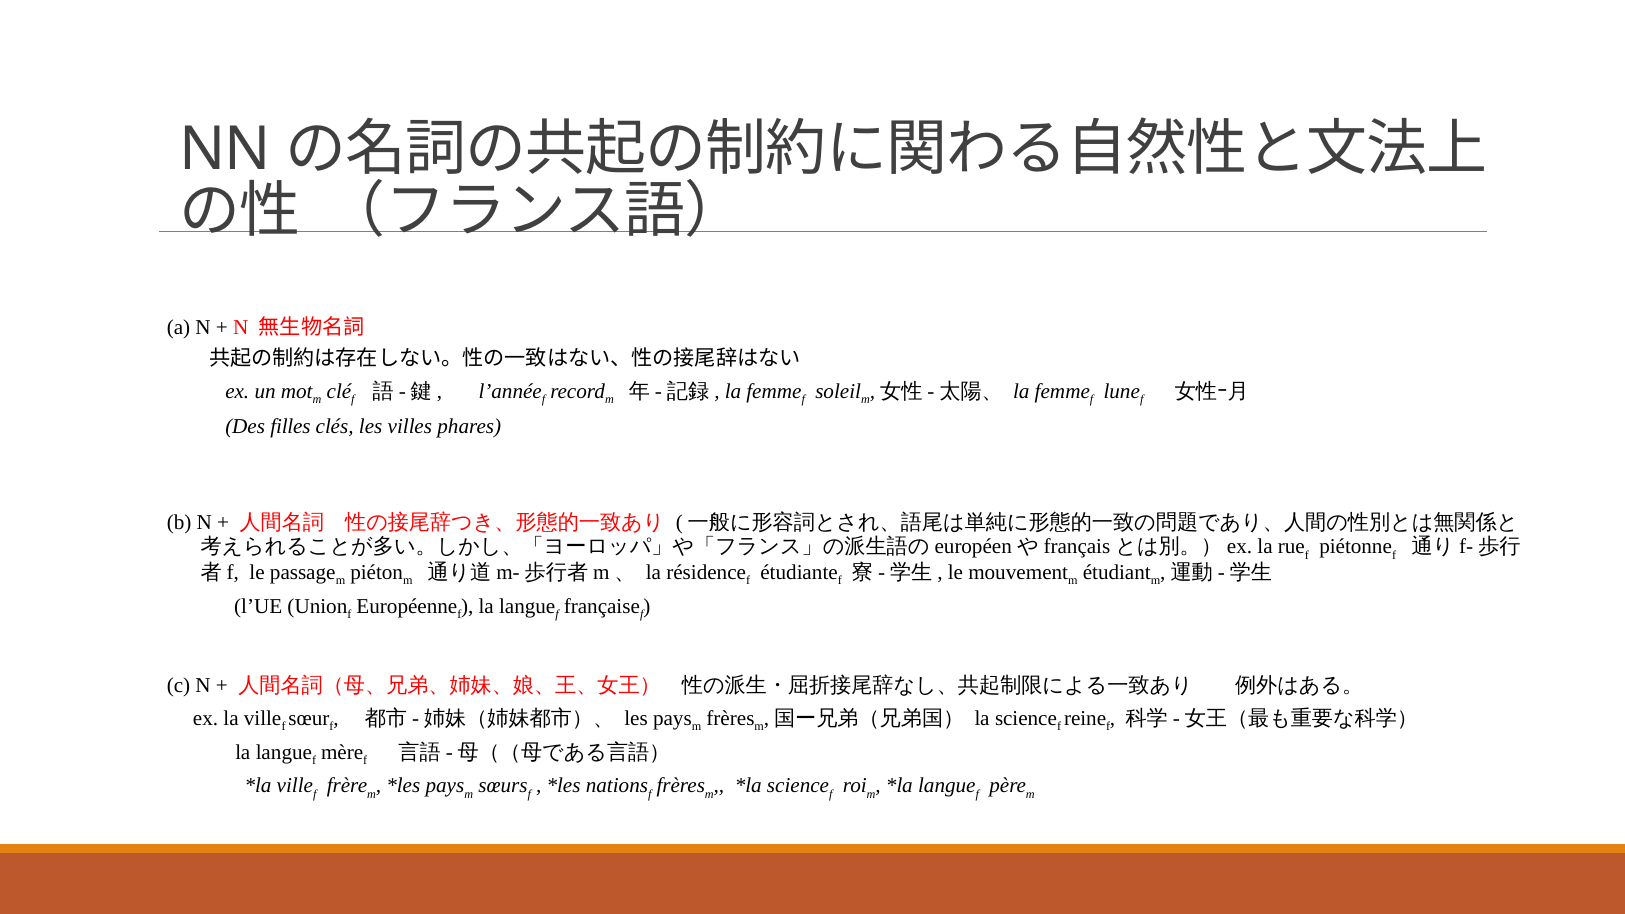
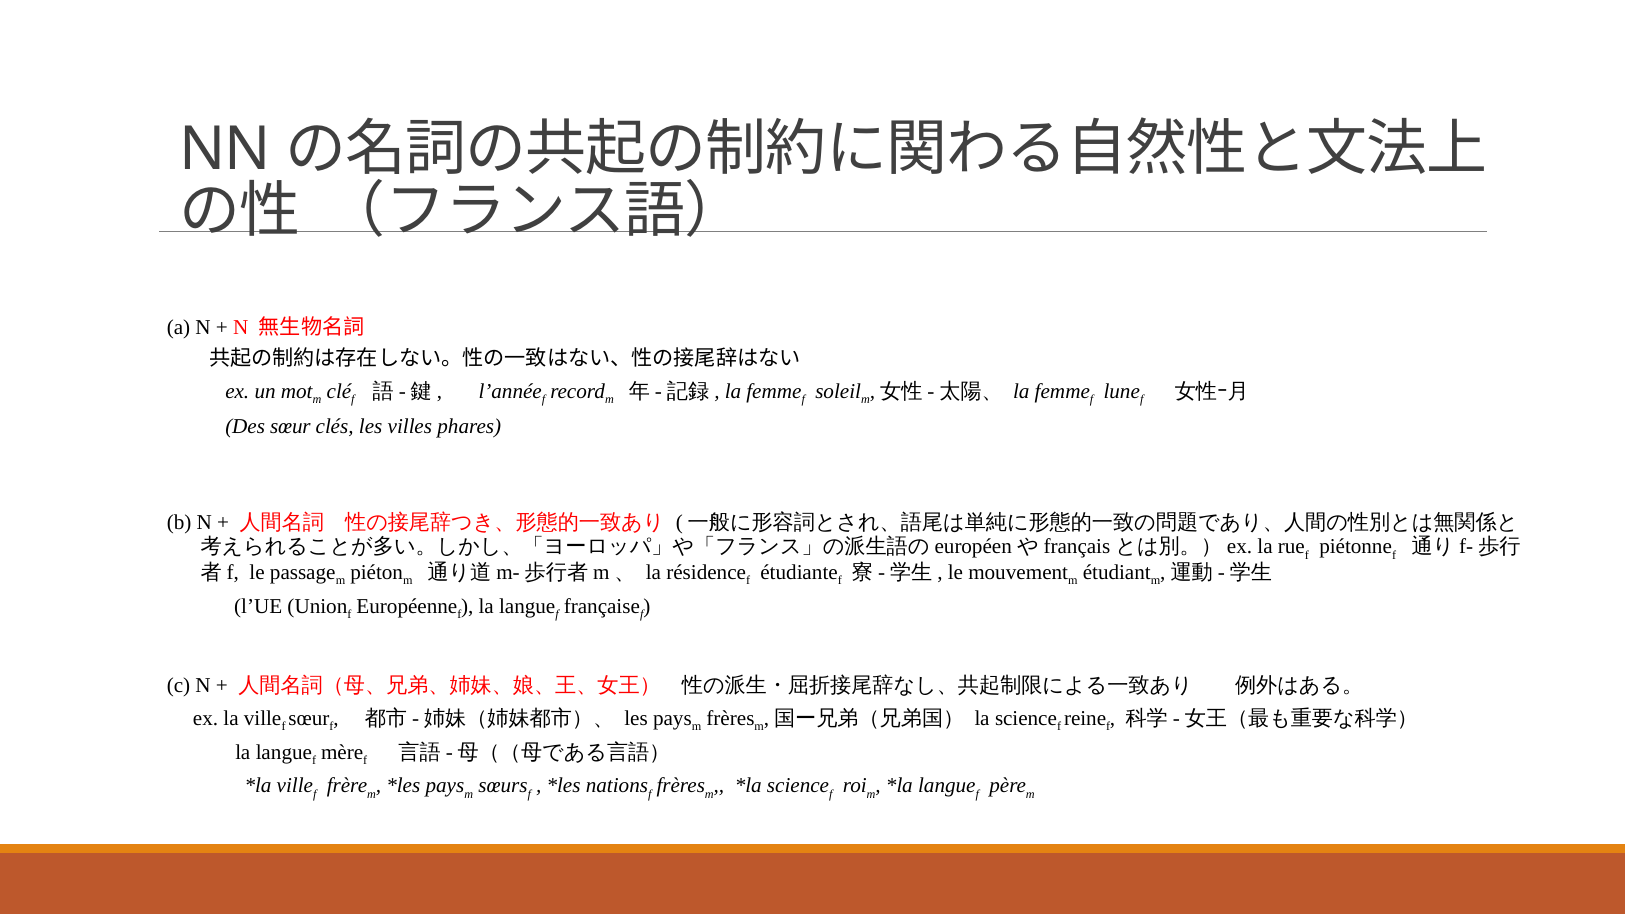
Des filles: filles -> sœur
